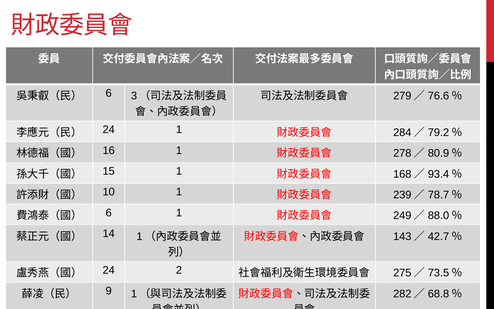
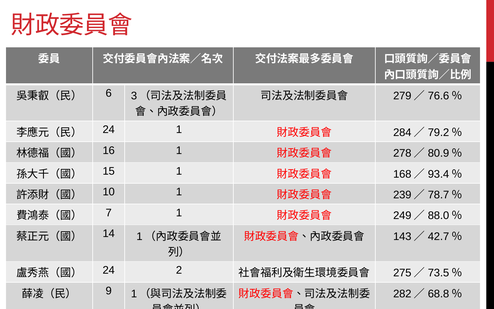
6 at (109, 213): 6 -> 7
